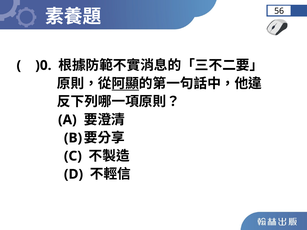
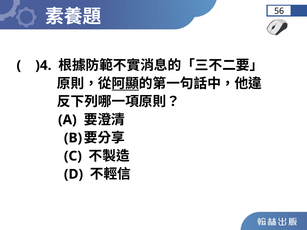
)0: )0 -> )4
